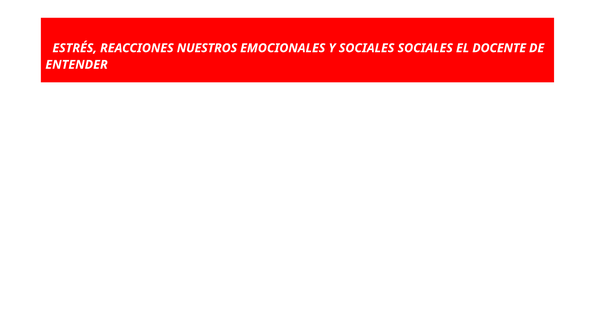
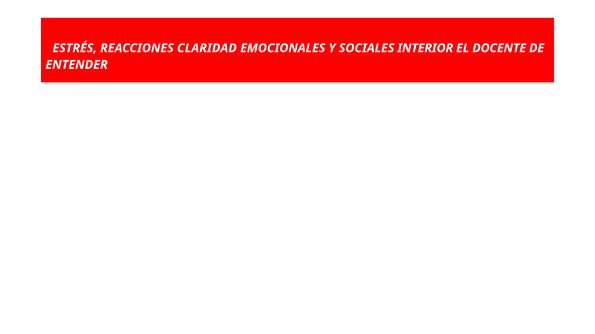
NUESTROS: NUESTROS -> CLARIDAD
SOCIALES SOCIALES: SOCIALES -> INTERIOR
